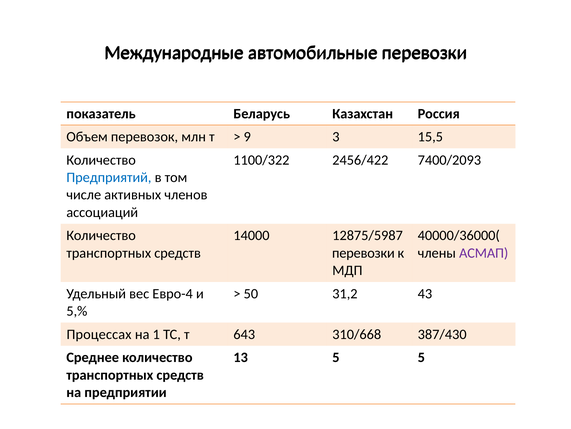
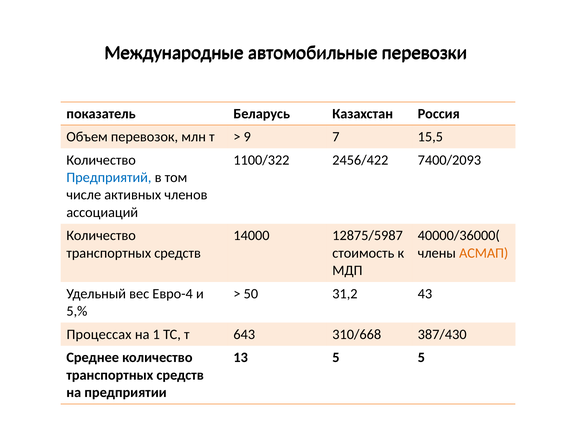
3: 3 -> 7
перевозки at (363, 253): перевозки -> стоимость
АСМАП colour: purple -> orange
